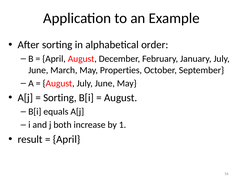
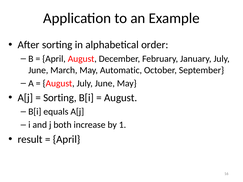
Properties: Properties -> Automatic
